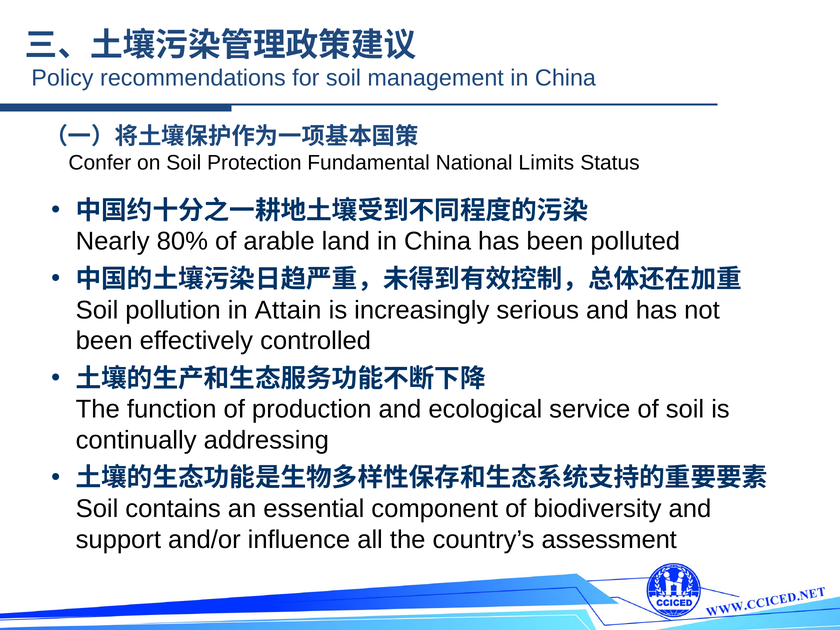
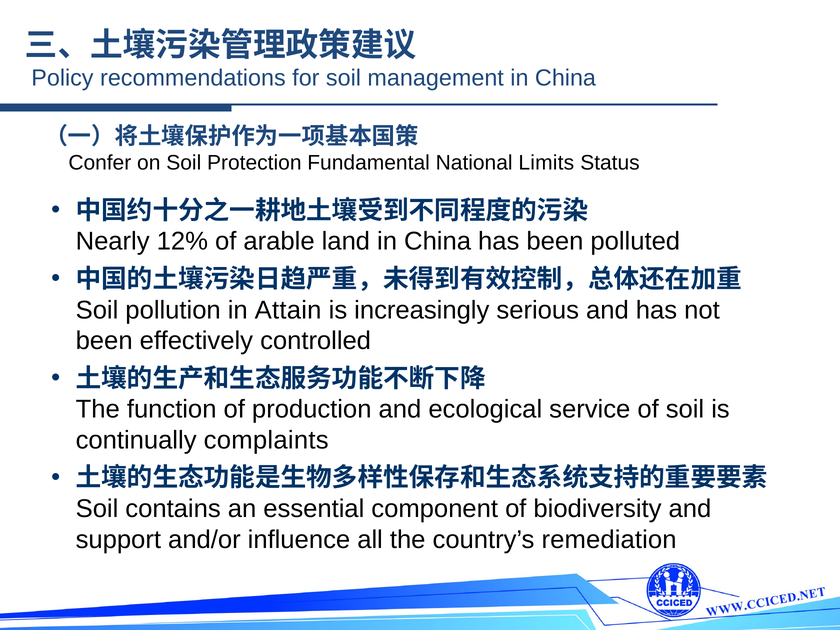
80%: 80% -> 12%
addressing: addressing -> complaints
assessment: assessment -> remediation
